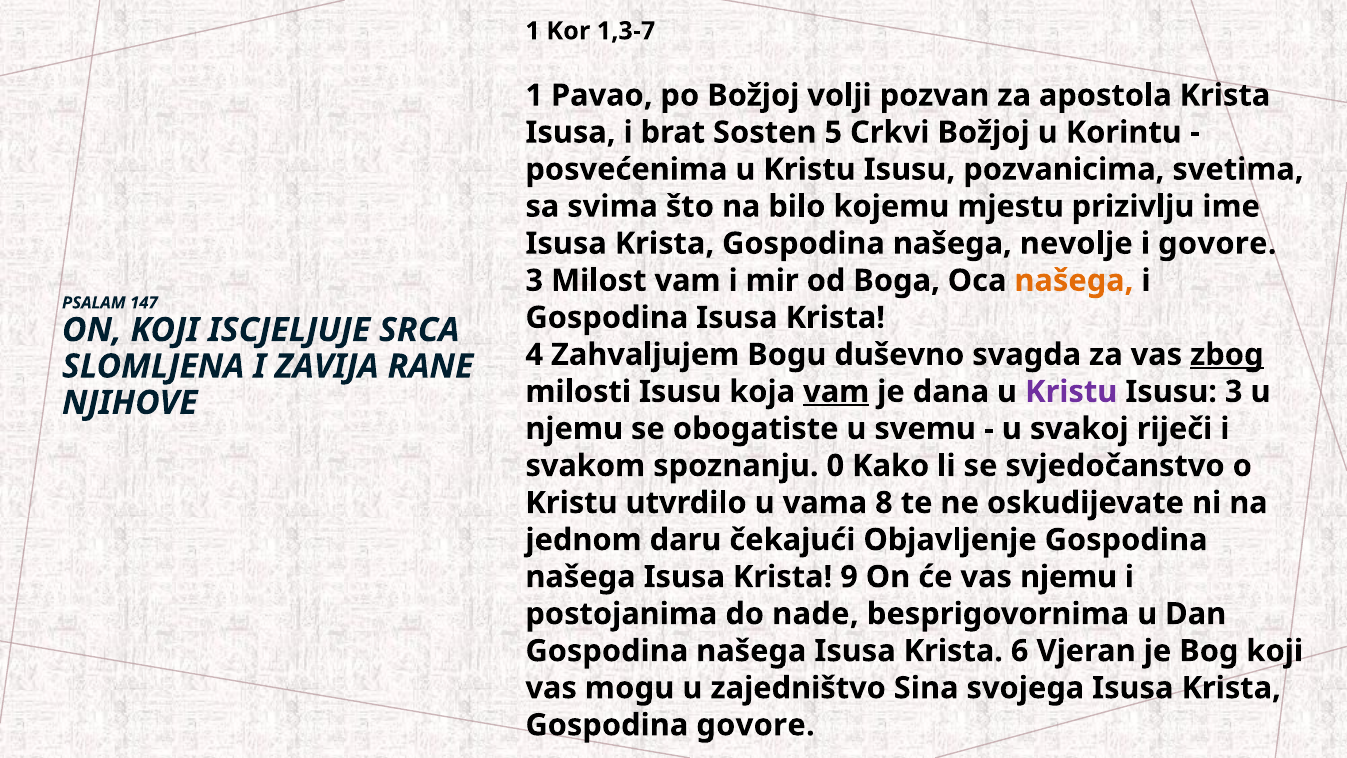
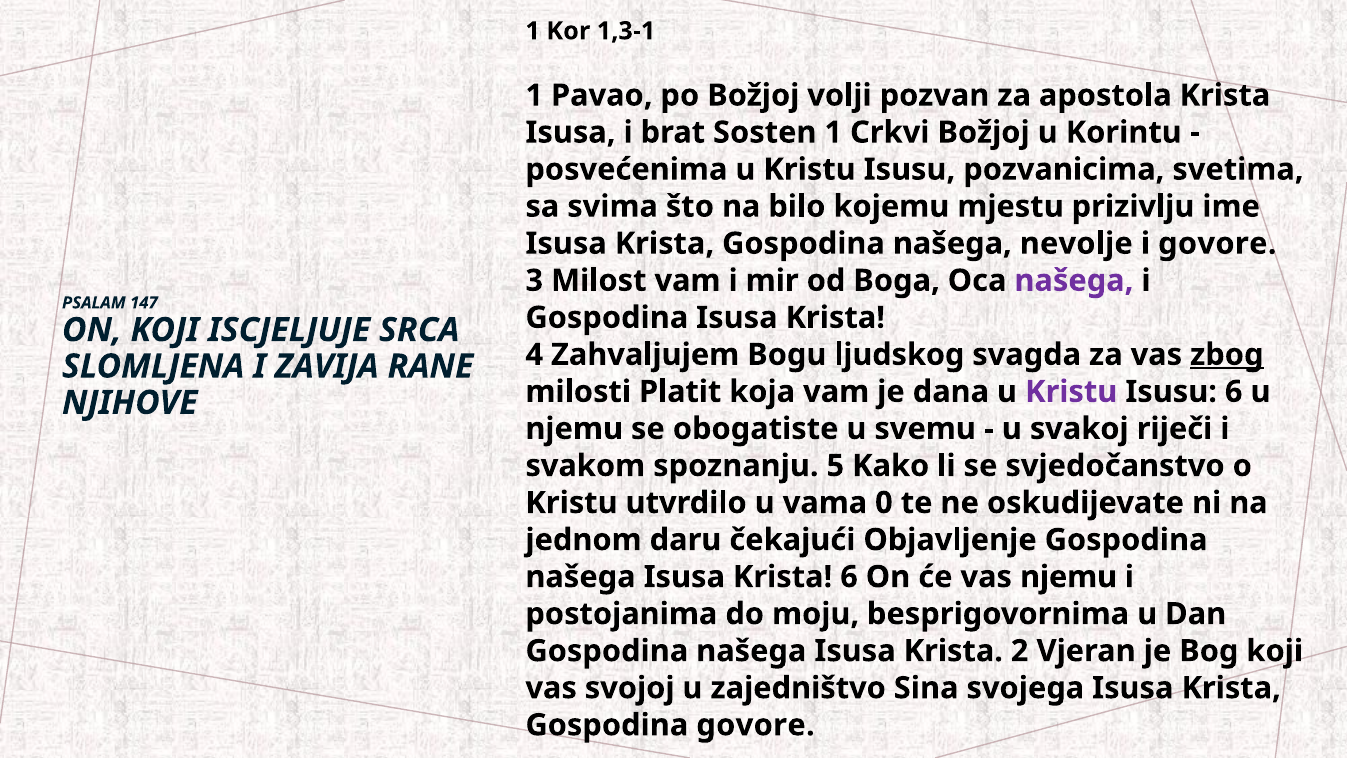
1,3-7: 1,3-7 -> 1,3-1
Sosten 5: 5 -> 1
našega at (1074, 280) colour: orange -> purple
duševno: duševno -> ljudskog
milosti Isusu: Isusu -> Platit
vam at (836, 392) underline: present -> none
Isusu 3: 3 -> 6
0: 0 -> 5
8: 8 -> 0
Krista 9: 9 -> 6
nade: nade -> moju
6: 6 -> 2
mogu: mogu -> svojoj
